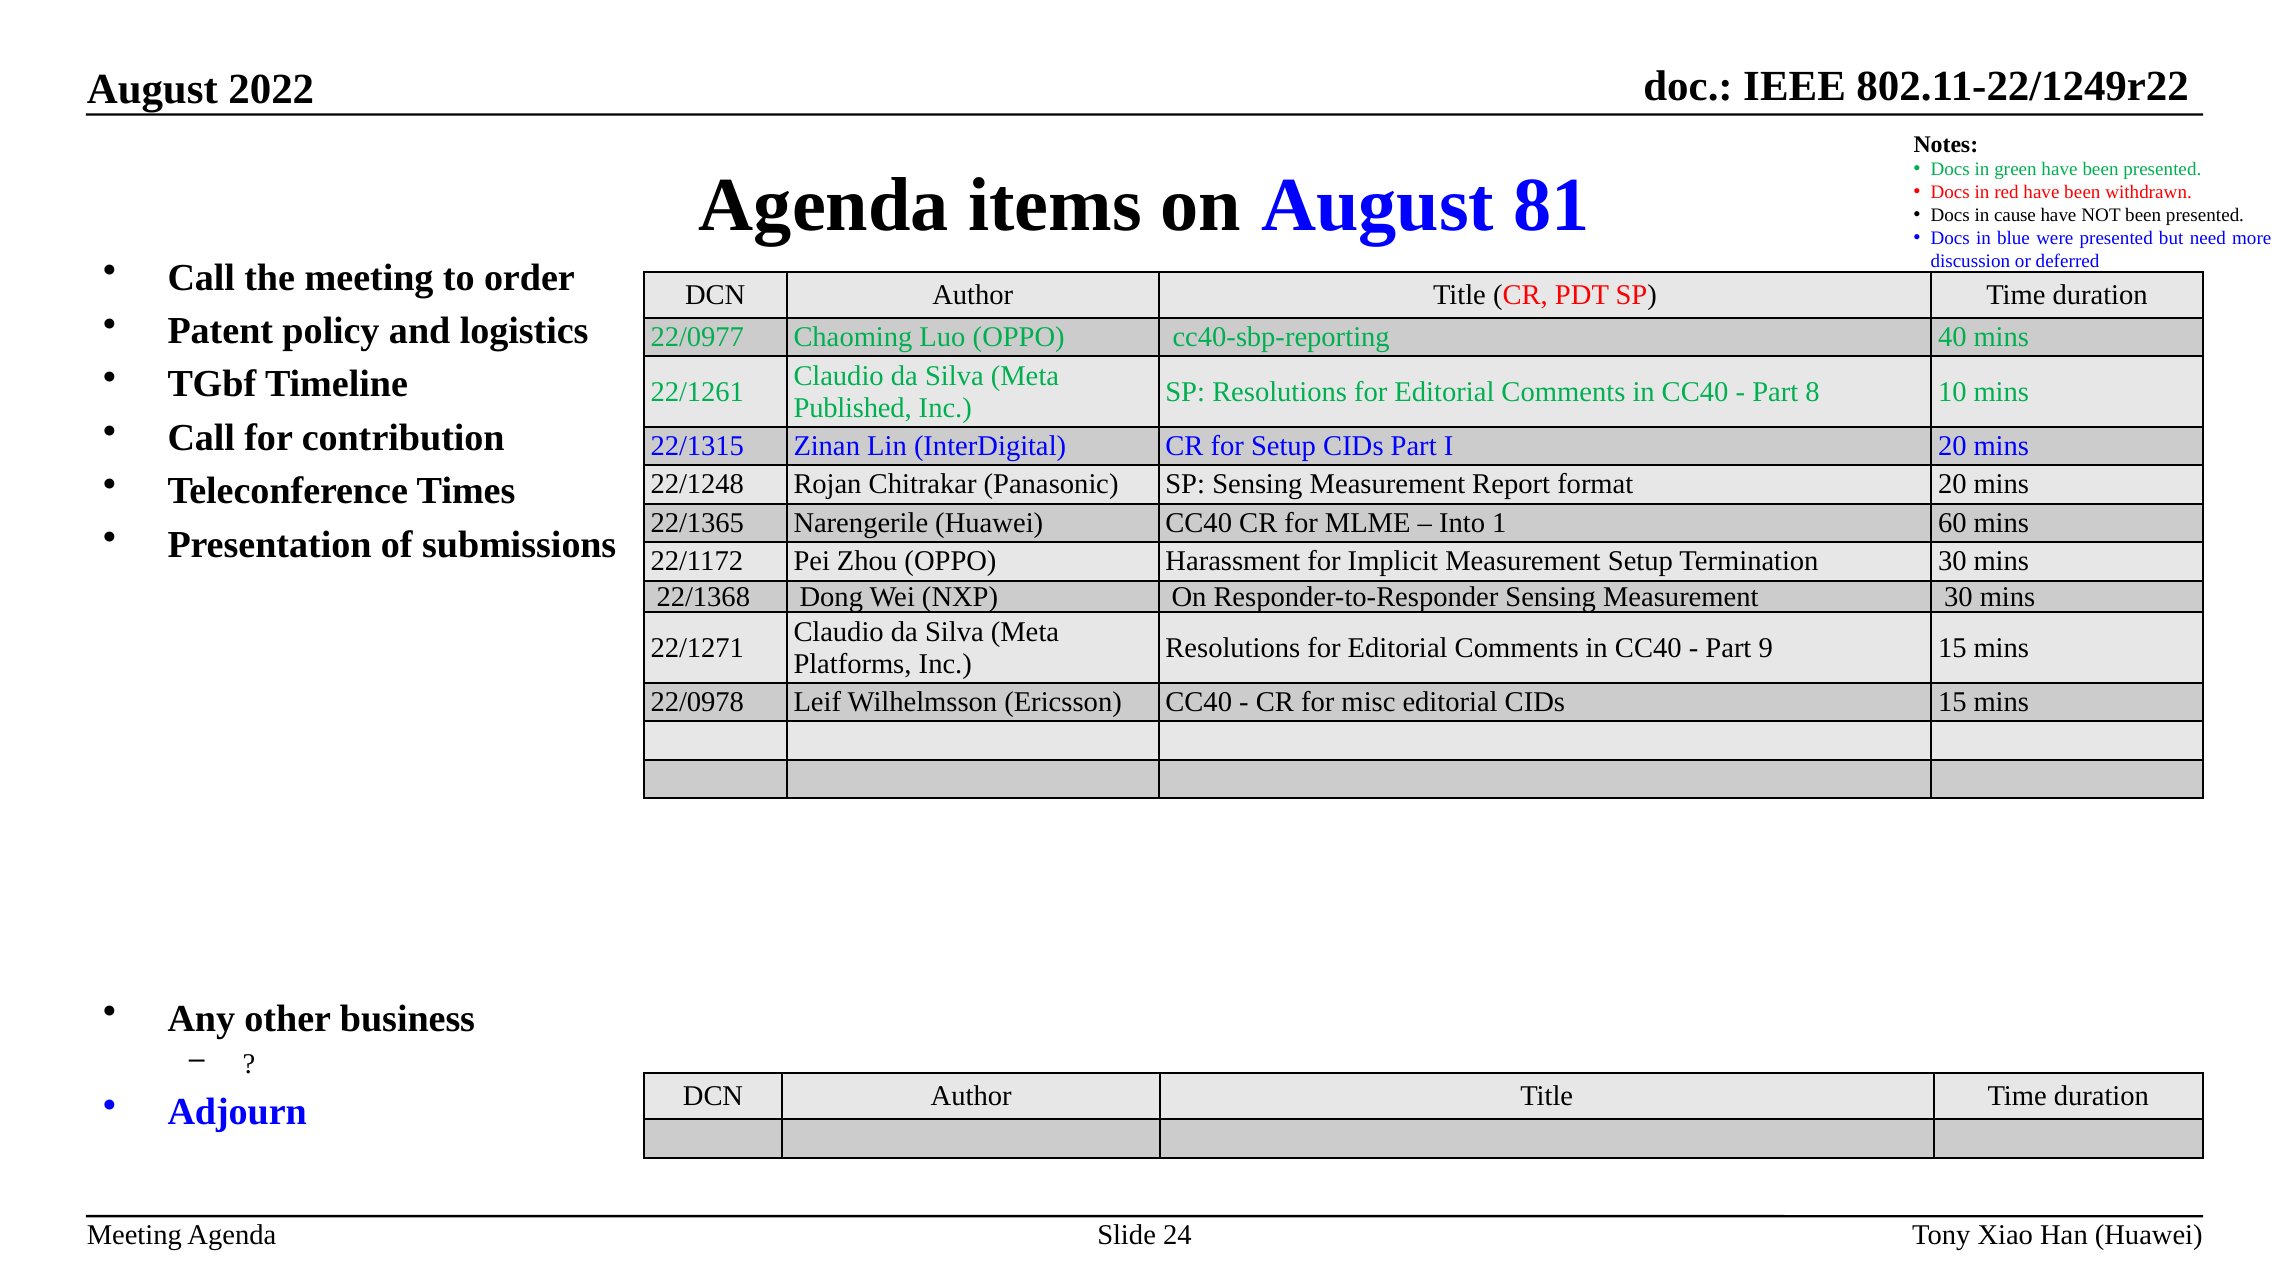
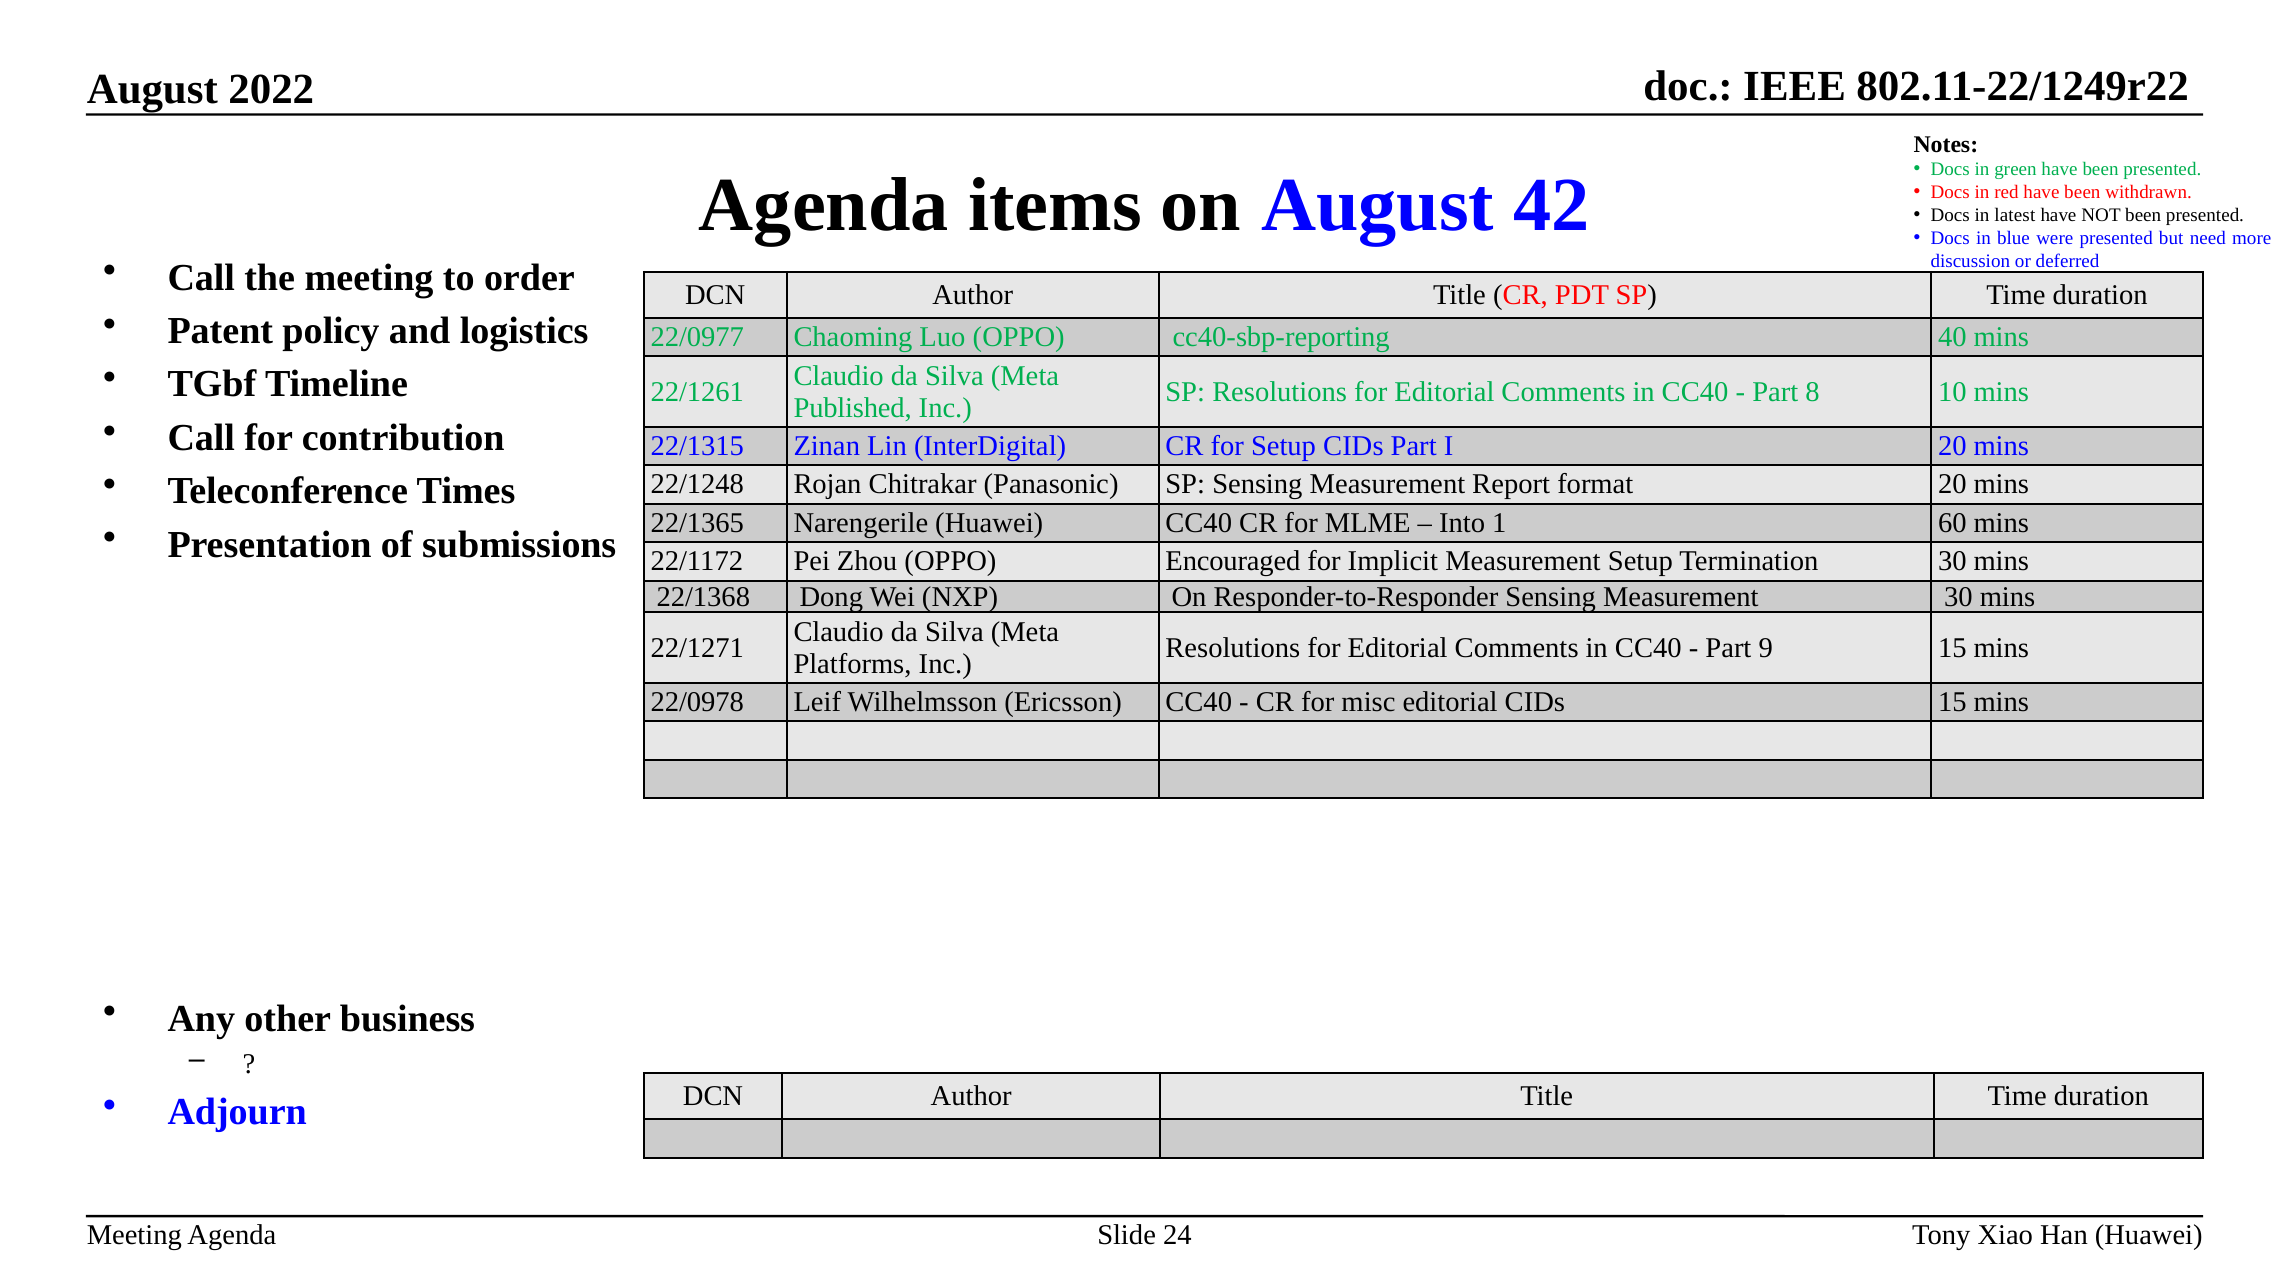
81: 81 -> 42
cause: cause -> latest
Harassment: Harassment -> Encouraged
